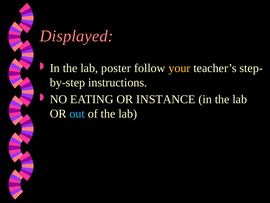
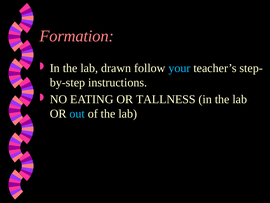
Displayed: Displayed -> Formation
poster: poster -> drawn
your colour: yellow -> light blue
INSTANCE: INSTANCE -> TALLNESS
